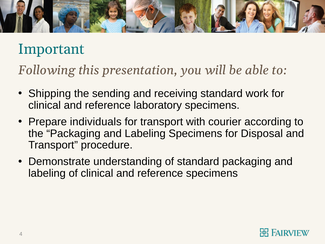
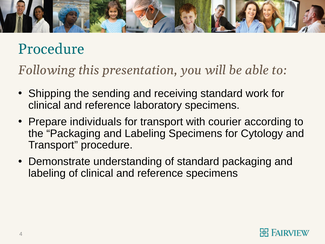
Important at (51, 49): Important -> Procedure
Disposal: Disposal -> Cytology
